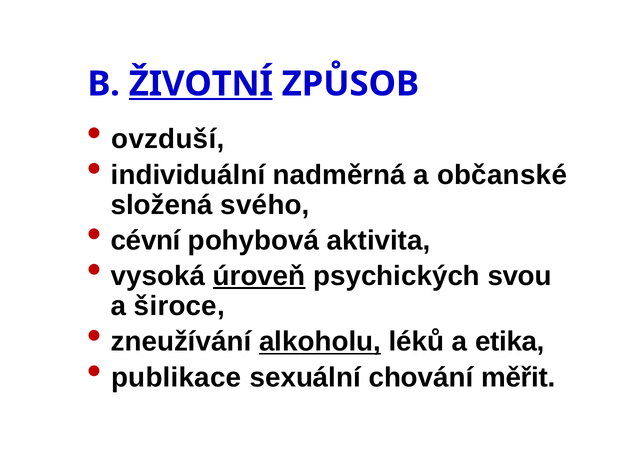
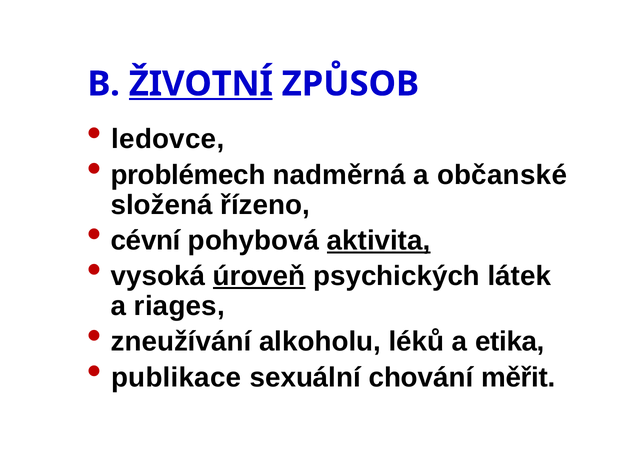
ovzduší: ovzduší -> ledovce
individuální: individuální -> problémech
svého: svého -> řízeno
aktivita underline: none -> present
svou: svou -> látek
široce: široce -> riages
alkoholu underline: present -> none
